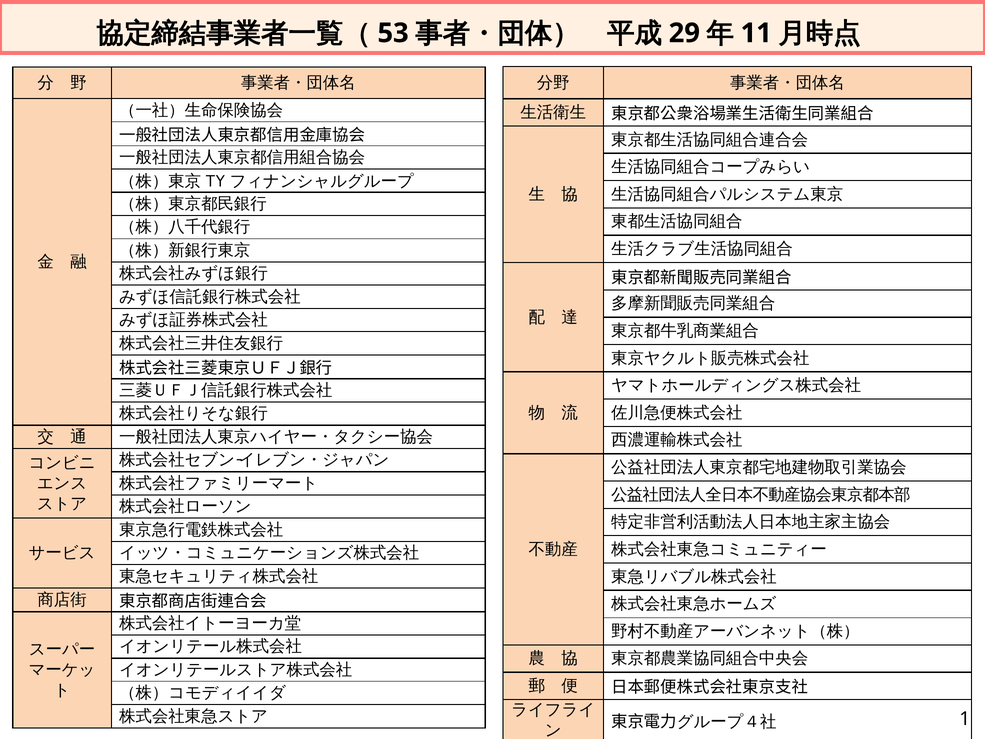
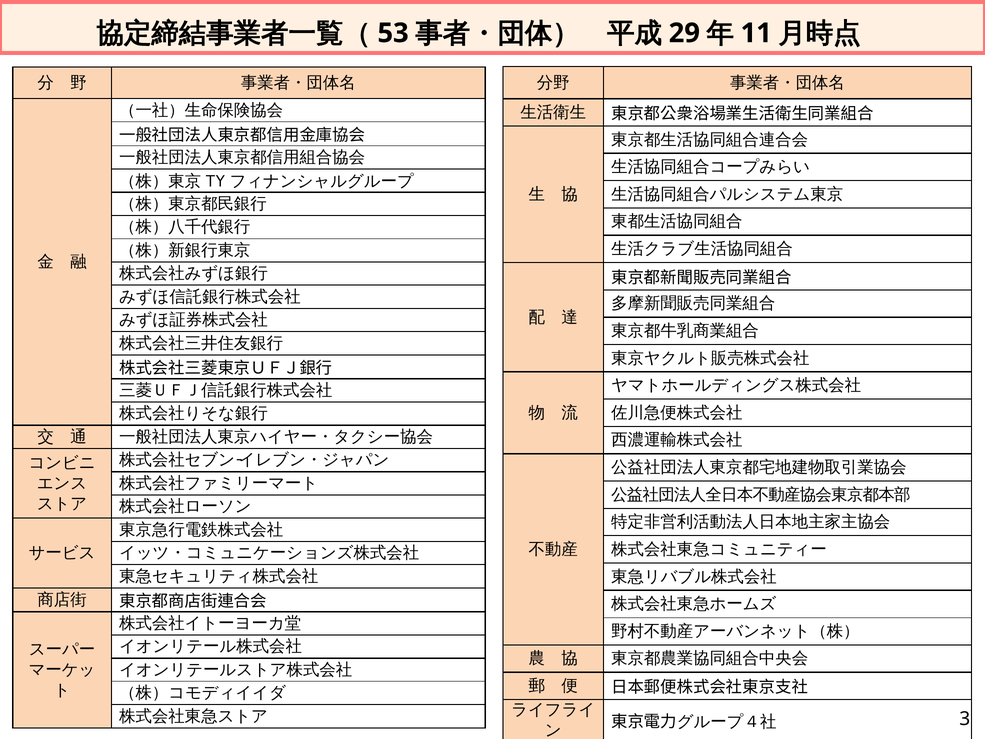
1: 1 -> 3
